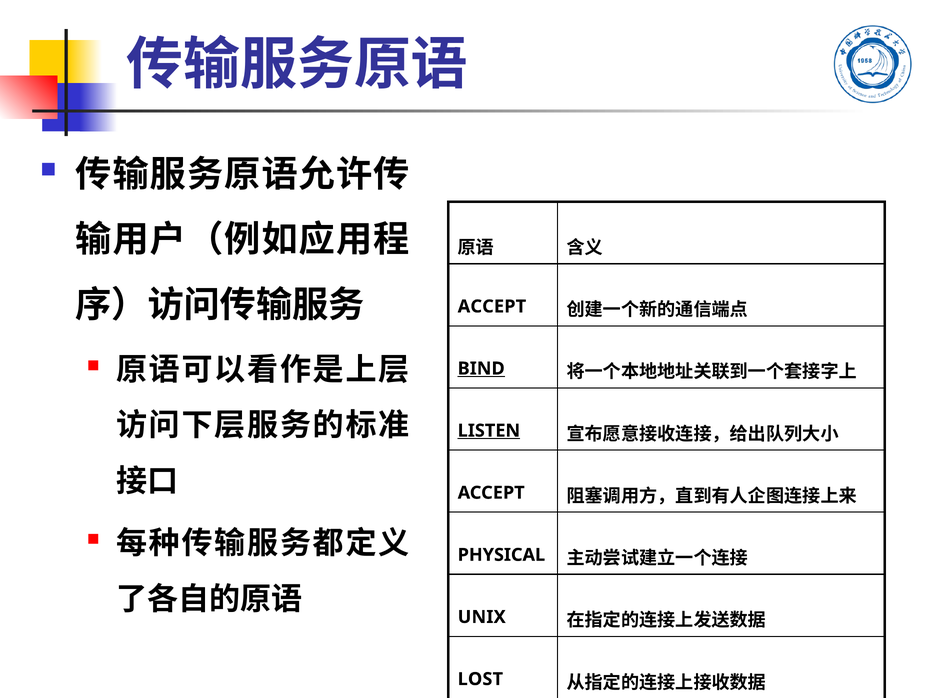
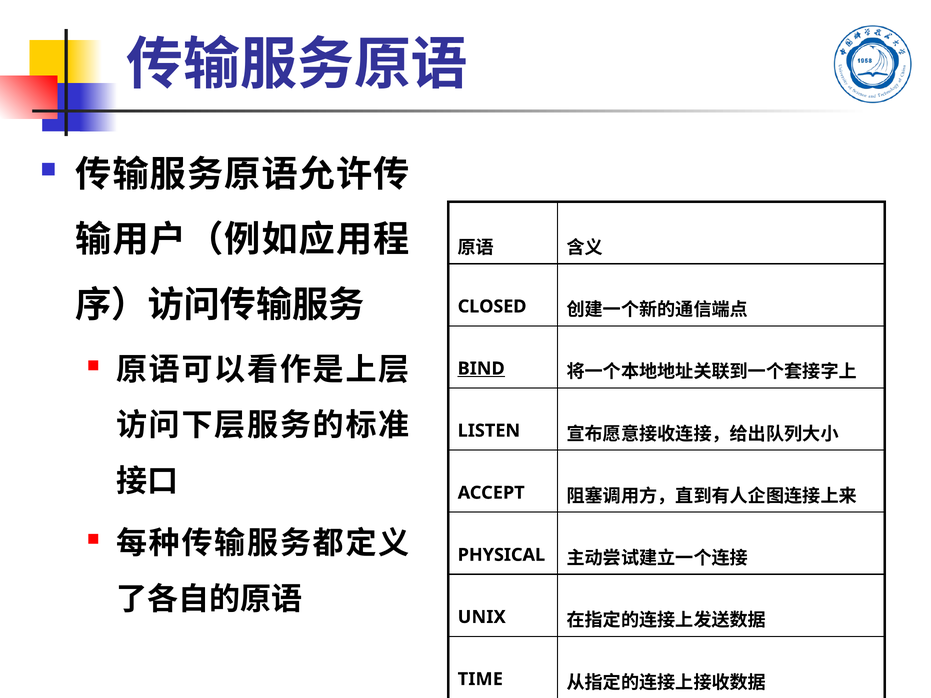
ACCEPT at (492, 307): ACCEPT -> CLOSED
LISTEN underline: present -> none
LOST: LOST -> TIME
